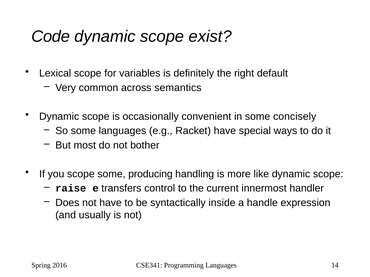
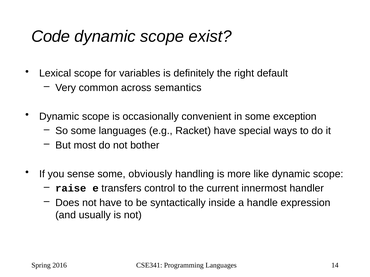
concisely: concisely -> exception
you scope: scope -> sense
producing: producing -> obviously
